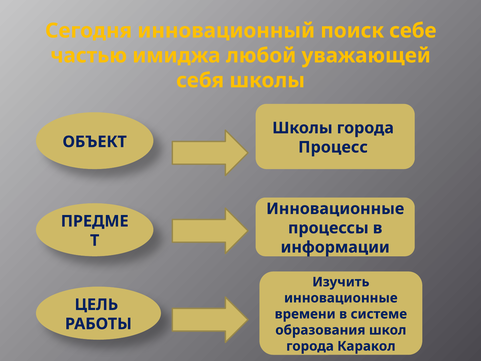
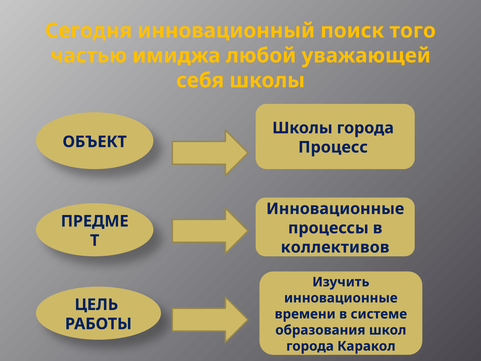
себе: себе -> того
информации: информации -> коллективов
